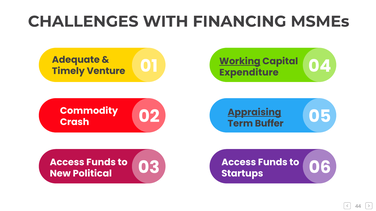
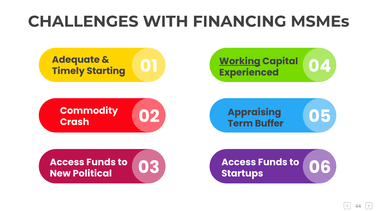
Venture: Venture -> Starting
Expenditure: Expenditure -> Experienced
Appraising underline: present -> none
